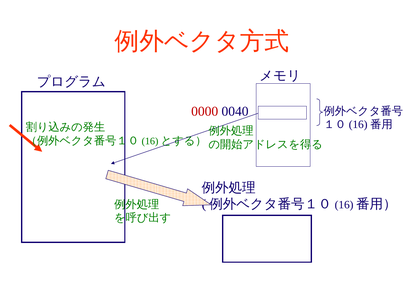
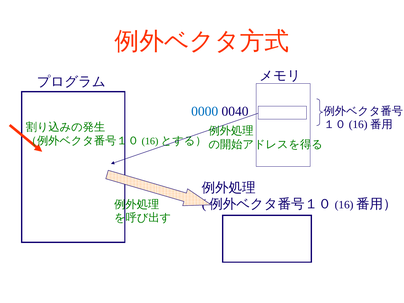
0000 colour: red -> blue
